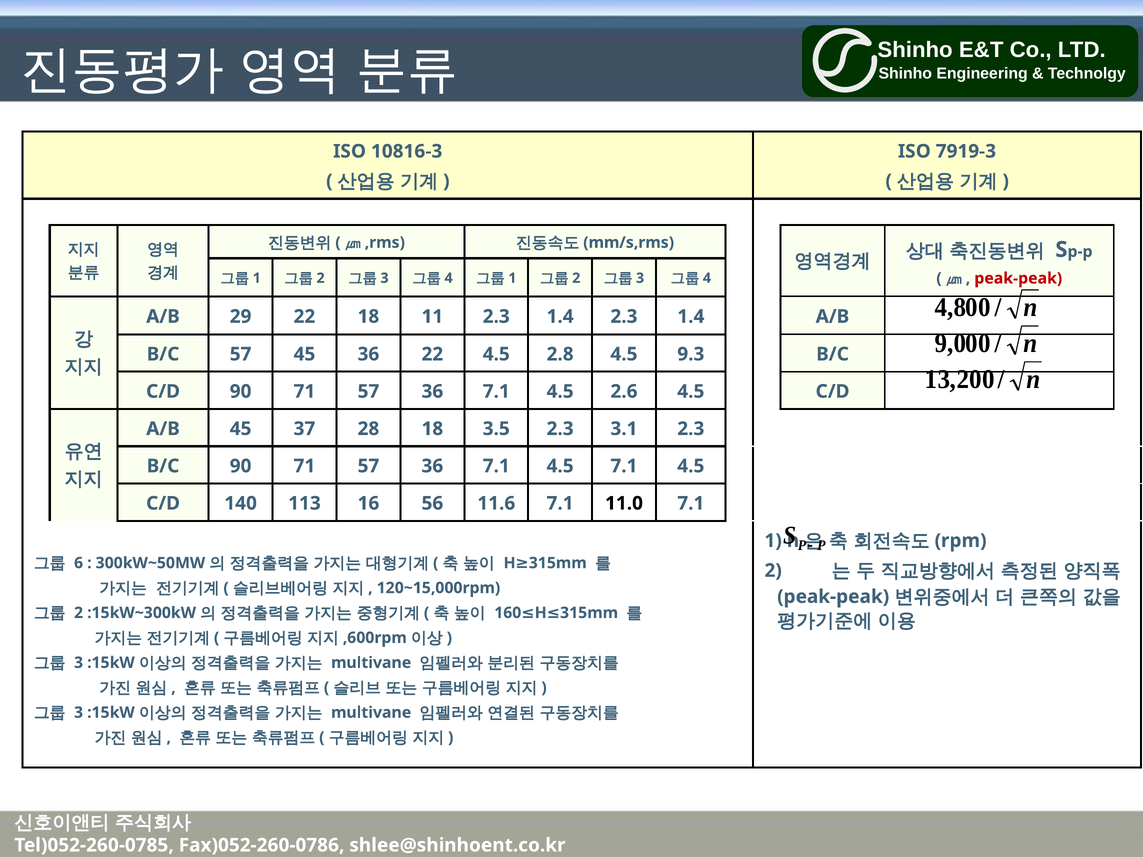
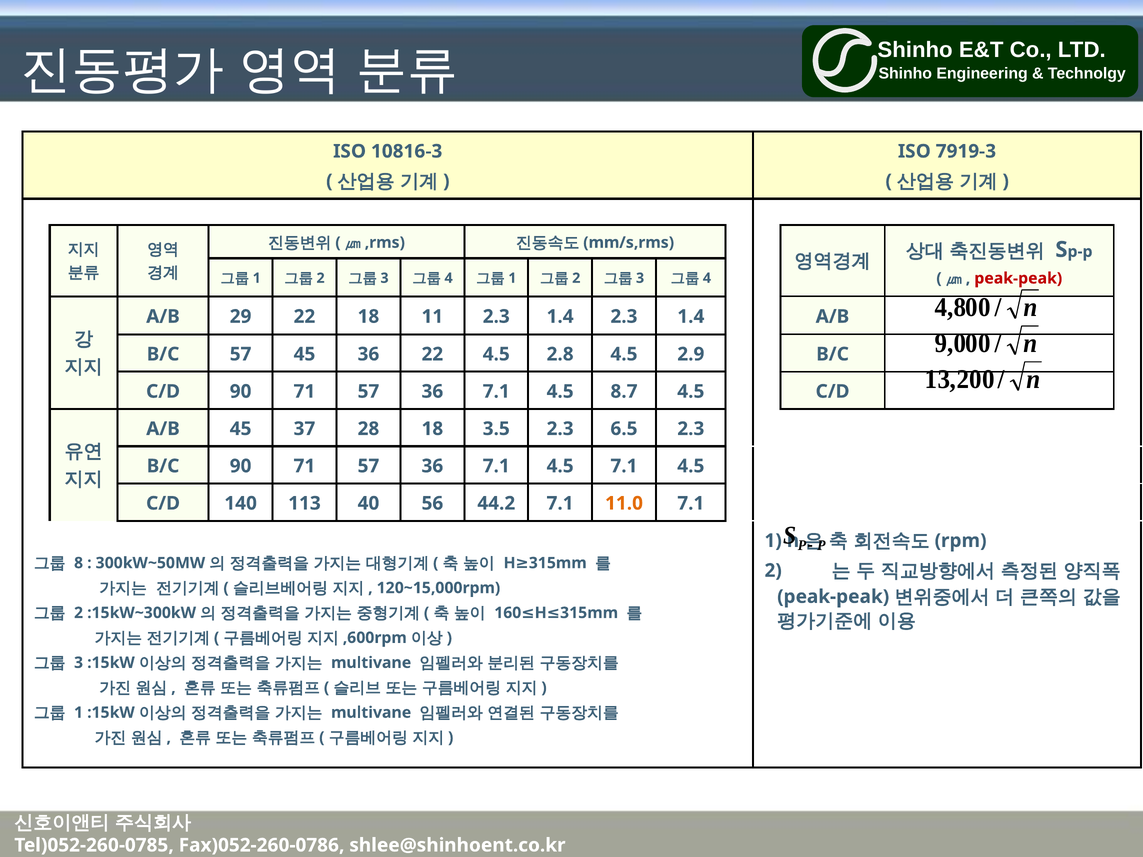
9.3: 9.3 -> 2.9
2.6: 2.6 -> 8.7
3.1: 3.1 -> 6.5
16: 16 -> 40
11.6: 11.6 -> 44.2
11.0 colour: black -> orange
6: 6 -> 8
3 at (79, 713): 3 -> 1
